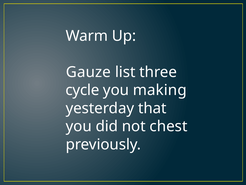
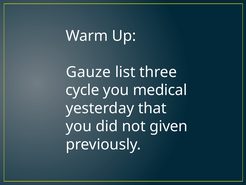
making: making -> medical
chest: chest -> given
